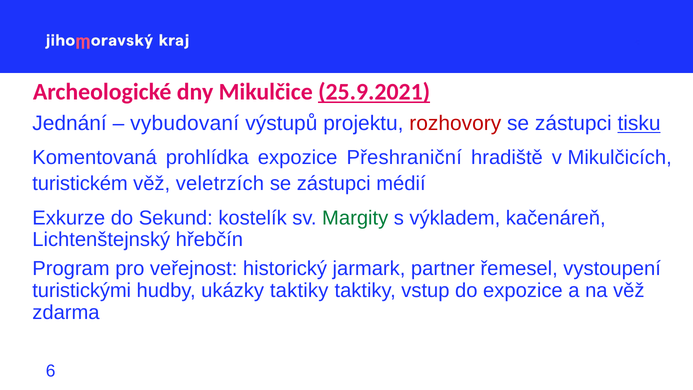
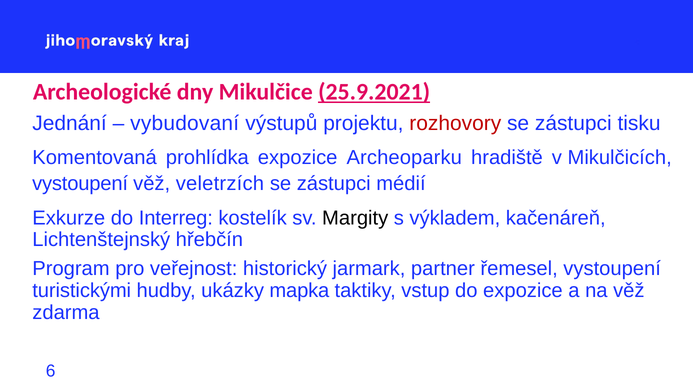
tisku underline: present -> none
Přeshraniční: Přeshraniční -> Archeoparku
turistickém at (80, 183): turistickém -> vystoupení
Sekund: Sekund -> Interreg
Margity colour: green -> black
ukázky taktiky: taktiky -> mapka
